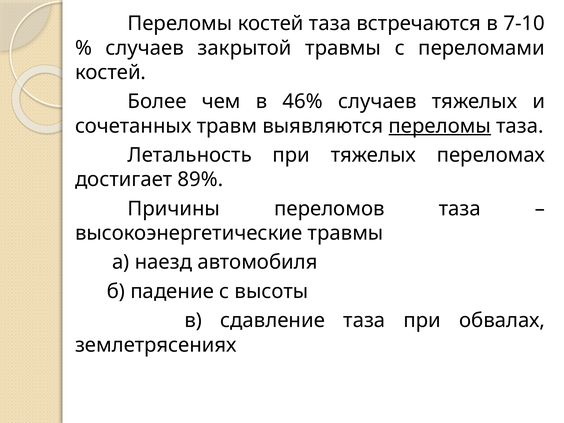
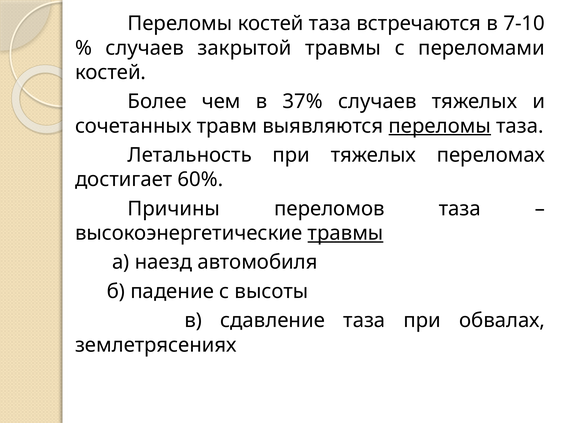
46%: 46% -> 37%
89%: 89% -> 60%
травмы at (346, 233) underline: none -> present
